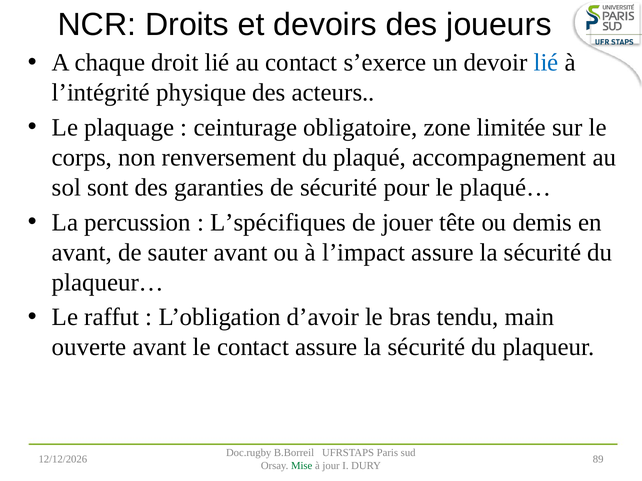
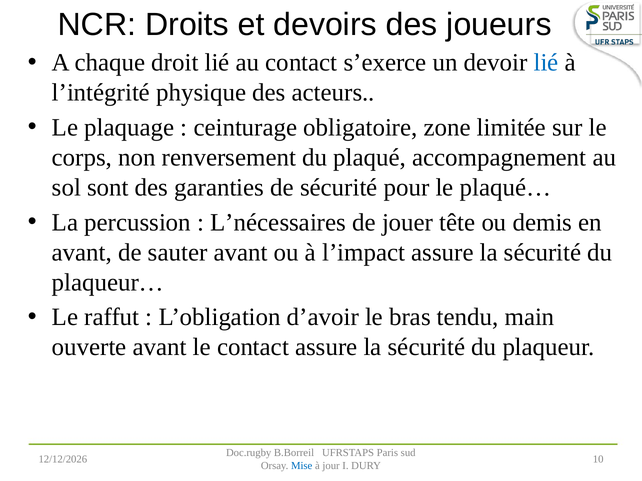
L’spécifiques: L’spécifiques -> L’nécessaires
89: 89 -> 10
Mise colour: green -> blue
